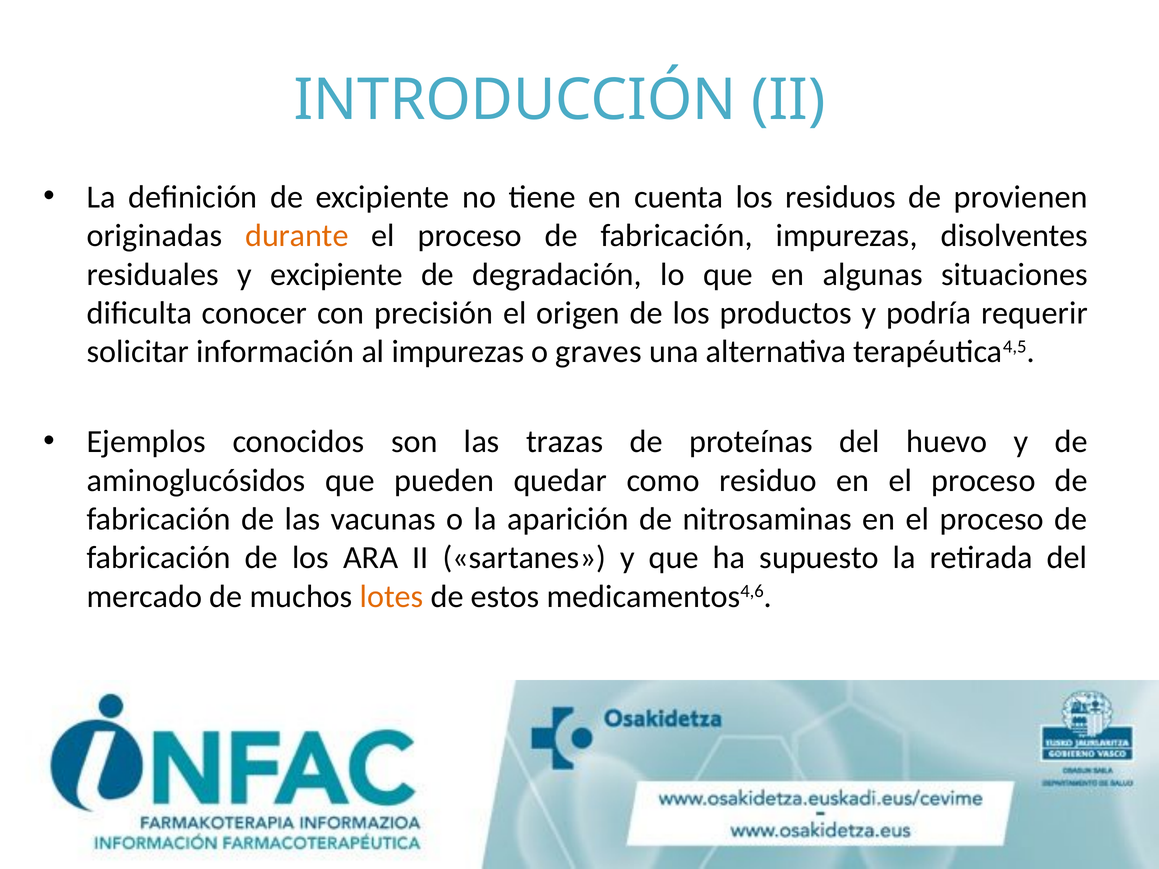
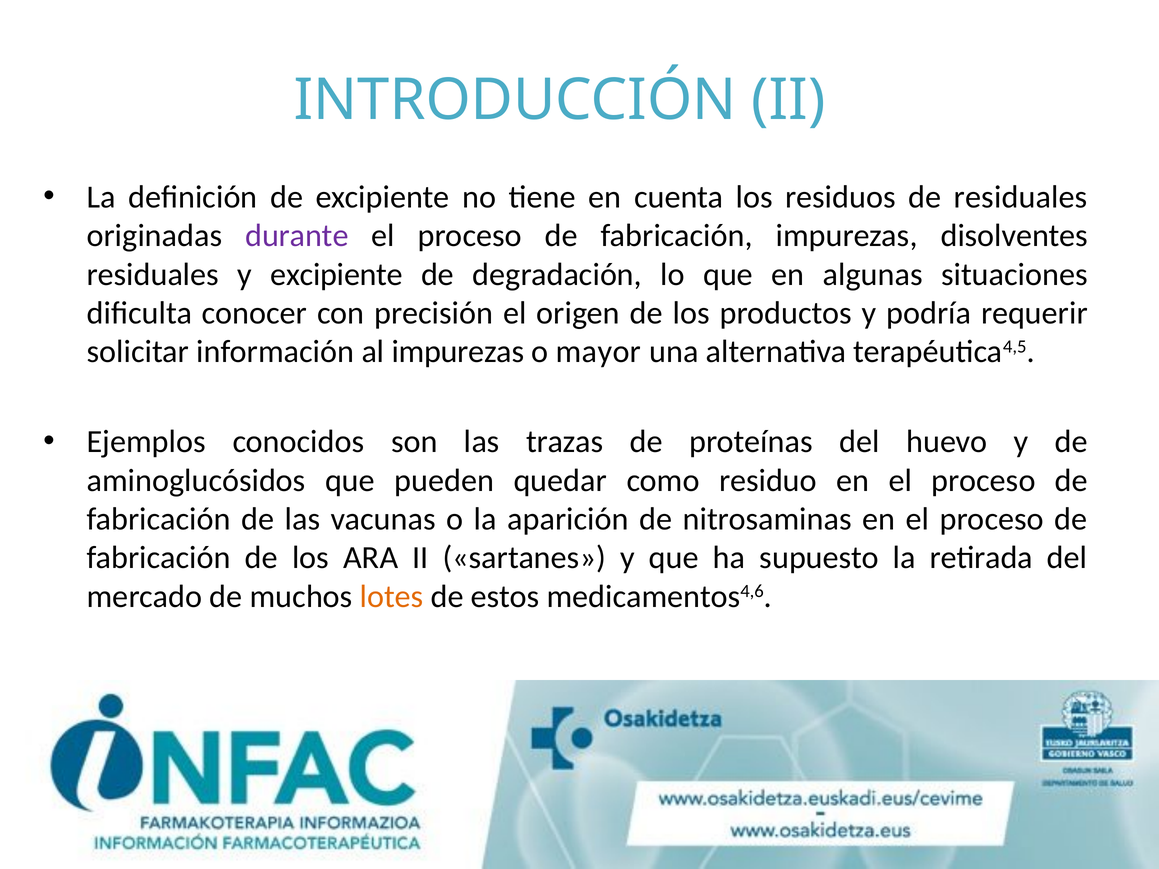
de provienen: provienen -> residuales
durante colour: orange -> purple
graves: graves -> mayor
